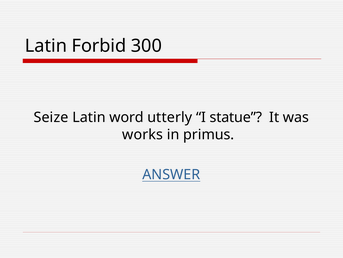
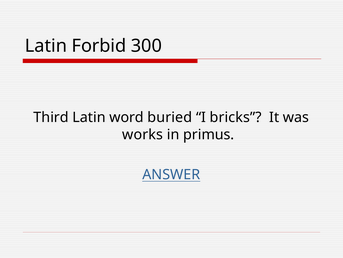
Seize: Seize -> Third
utterly: utterly -> buried
statue: statue -> bricks
